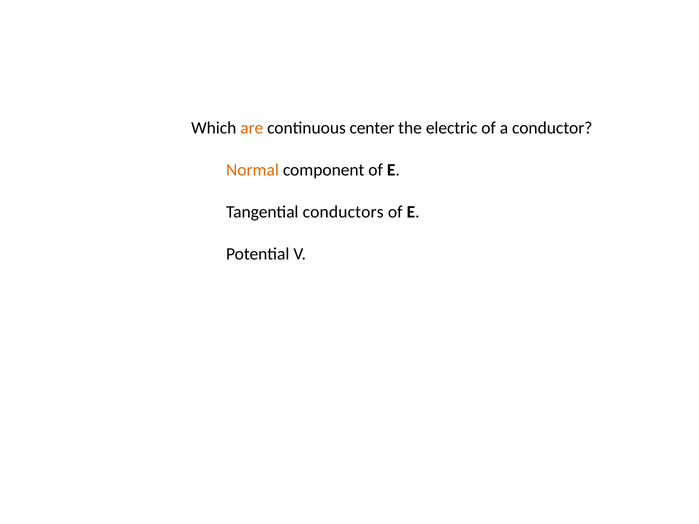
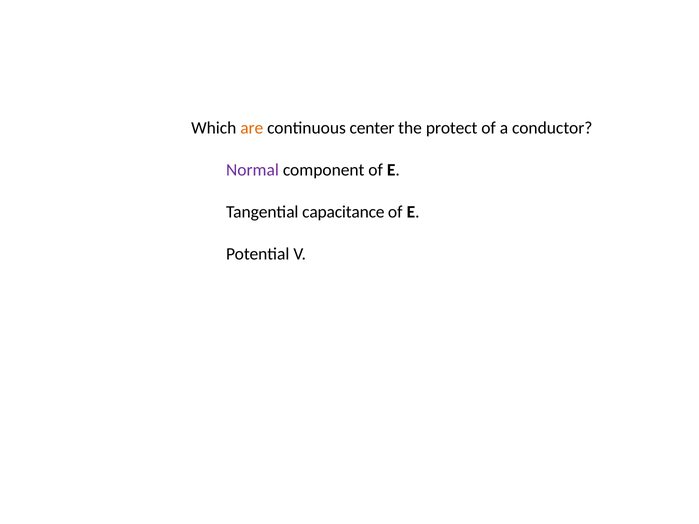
electric: electric -> protect
Normal colour: orange -> purple
conductors: conductors -> capacitance
